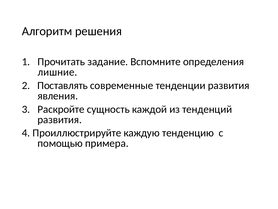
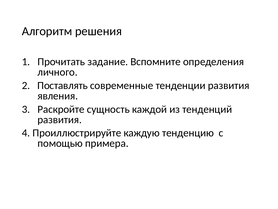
лишние: лишние -> личного
